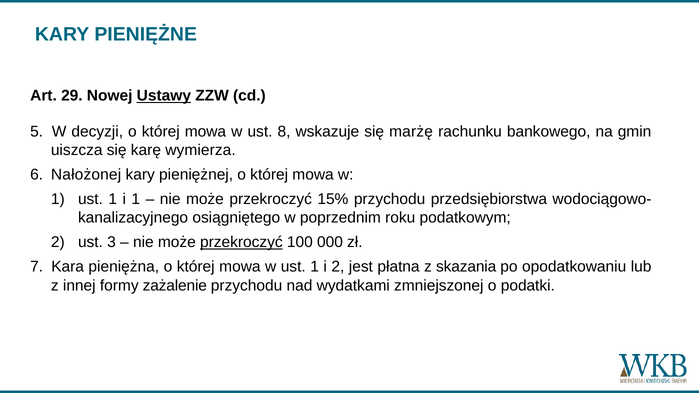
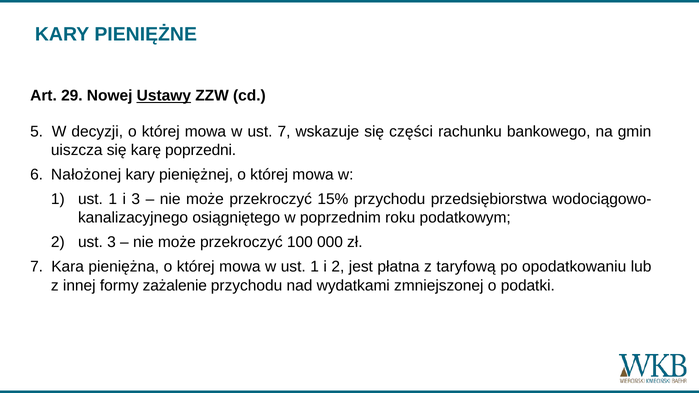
ust 8: 8 -> 7
marżę: marżę -> części
wymierza: wymierza -> poprzedni
i 1: 1 -> 3
przekroczyć at (241, 242) underline: present -> none
skazania: skazania -> taryfową
